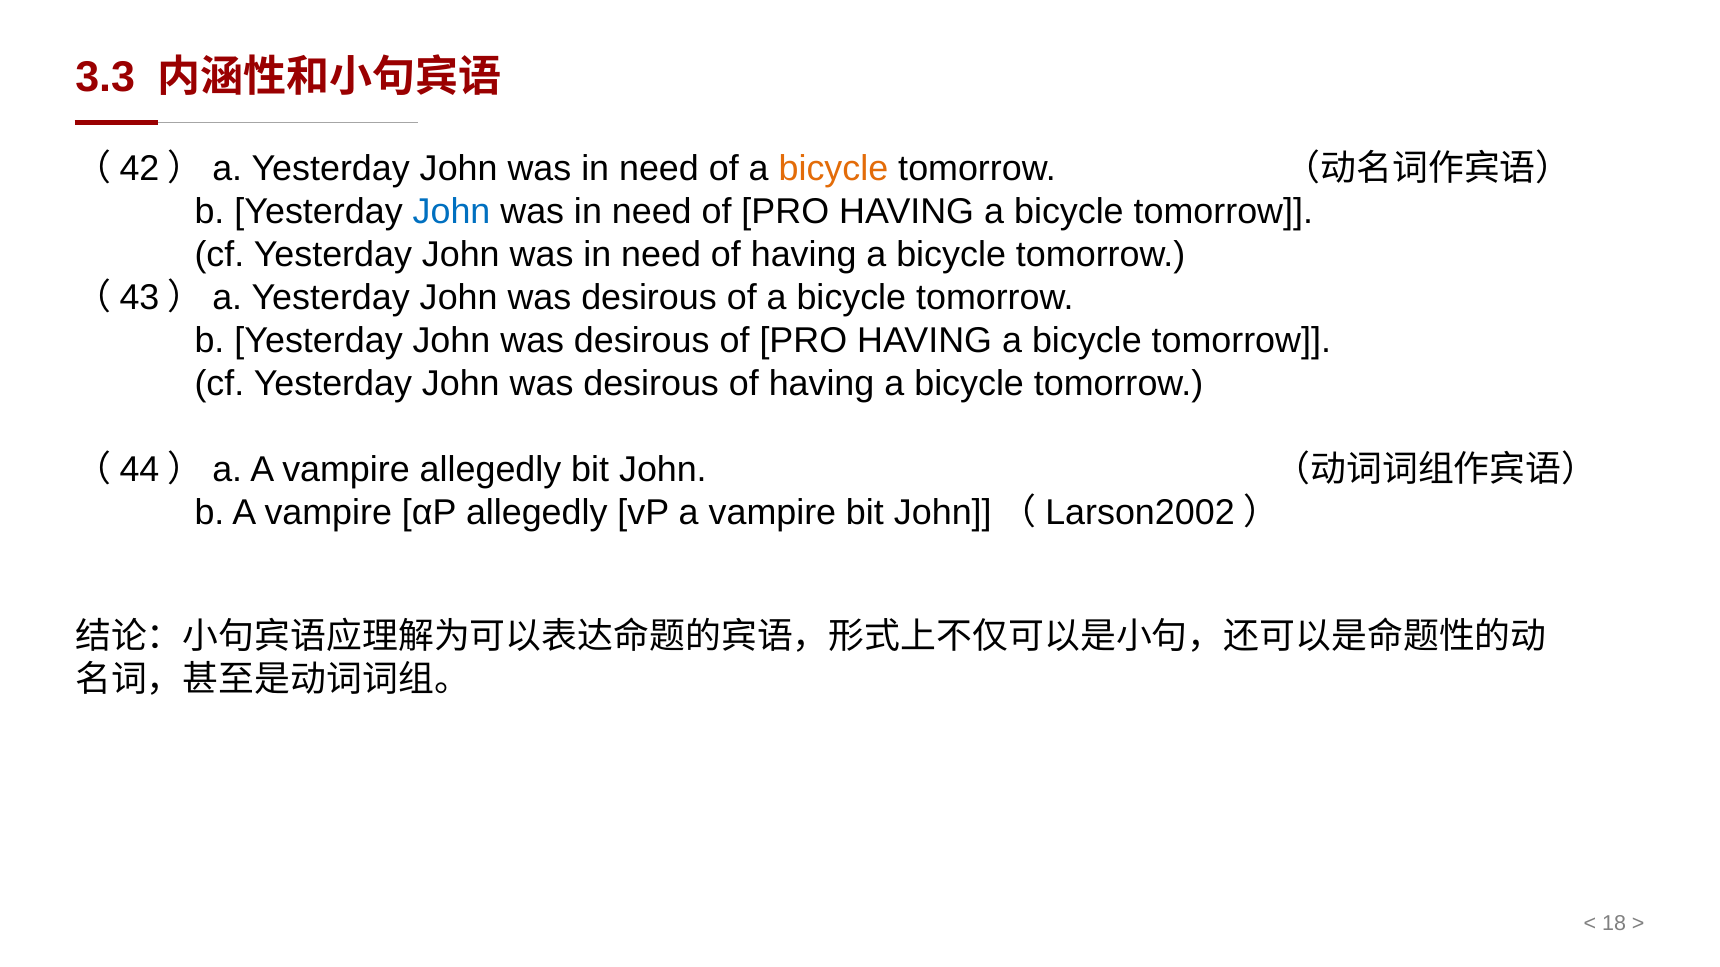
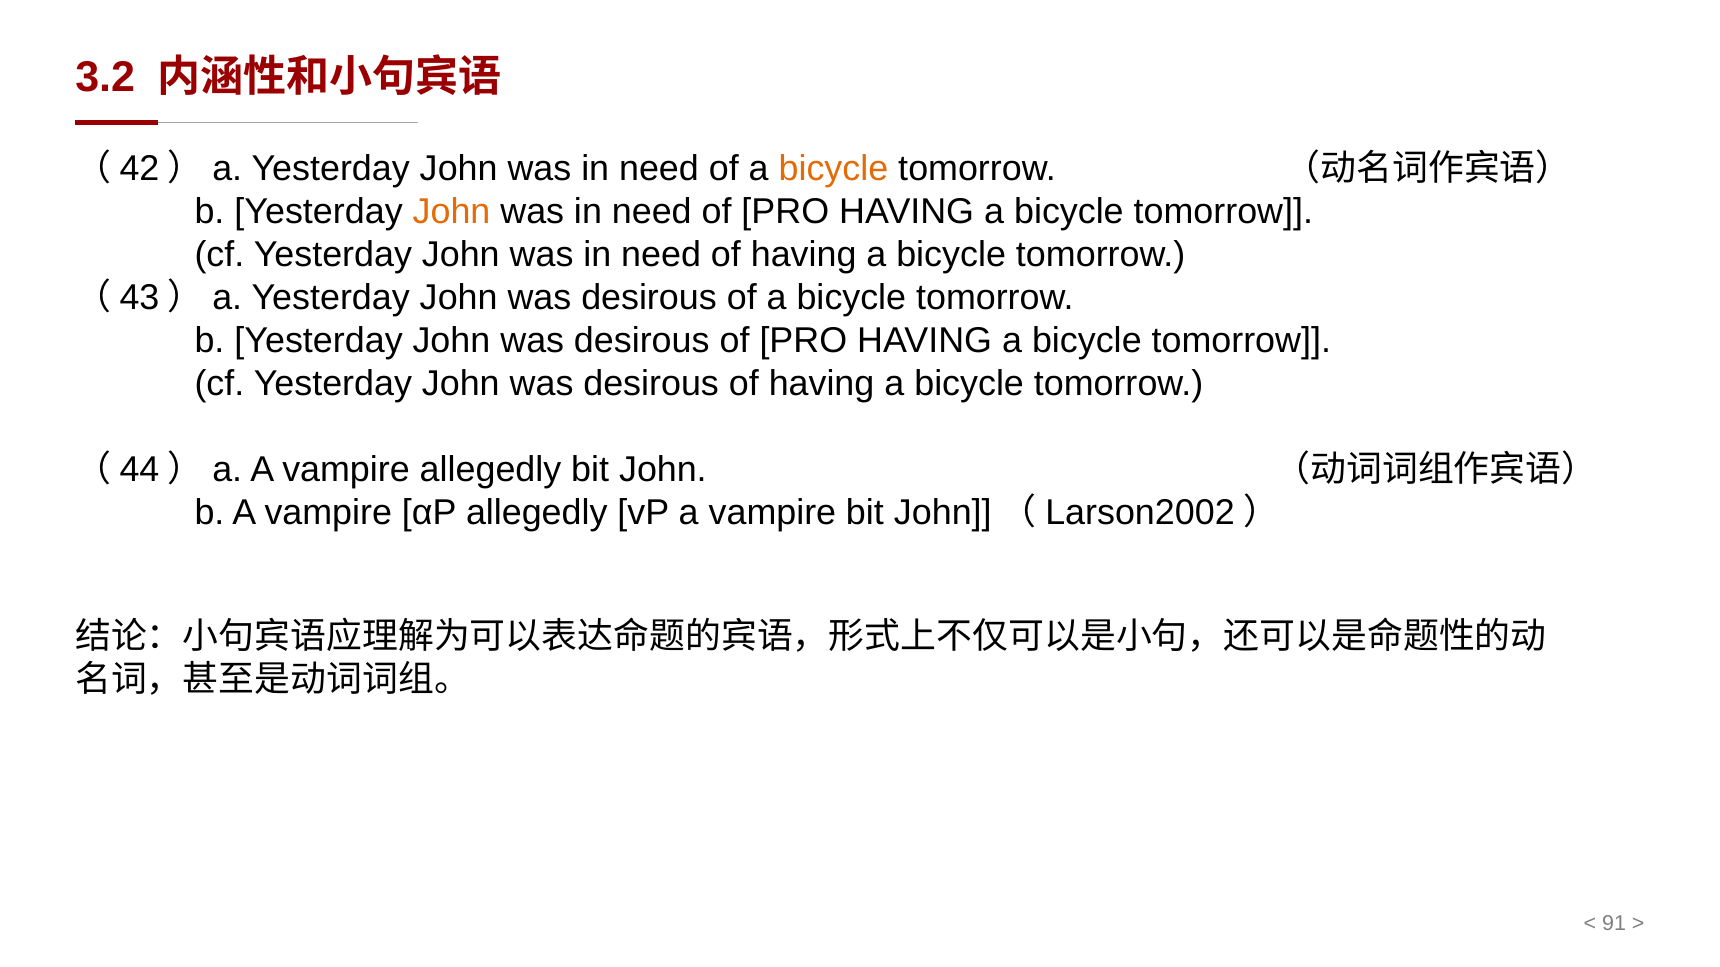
3.3: 3.3 -> 3.2
John at (452, 212) colour: blue -> orange
18: 18 -> 91
